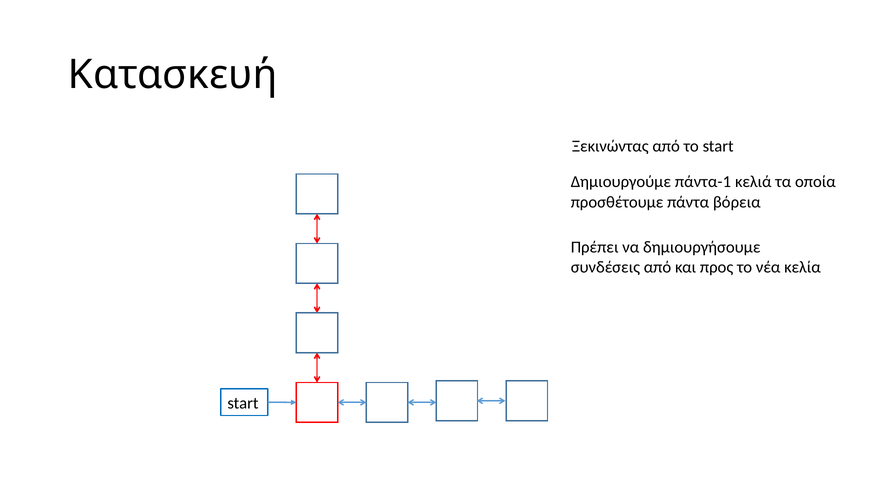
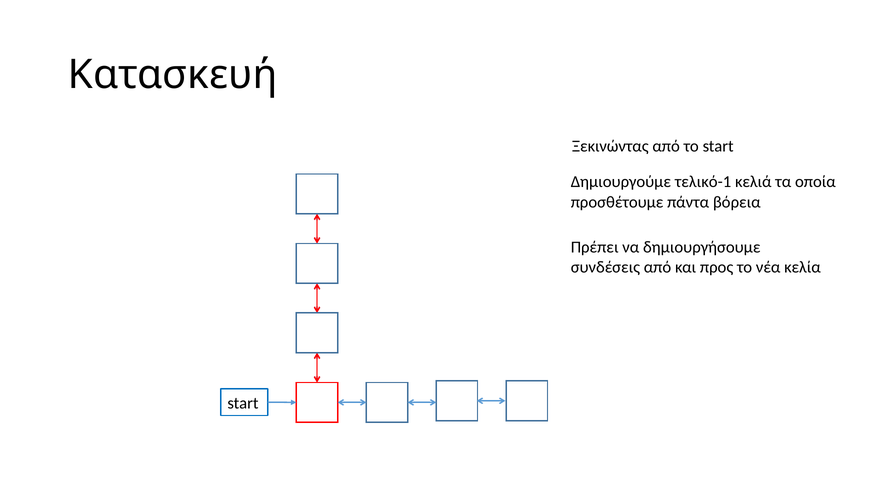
πάντα-1: πάντα-1 -> τελικό-1
